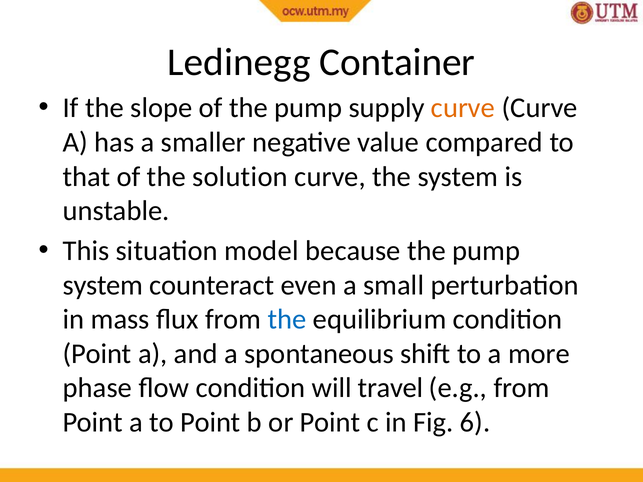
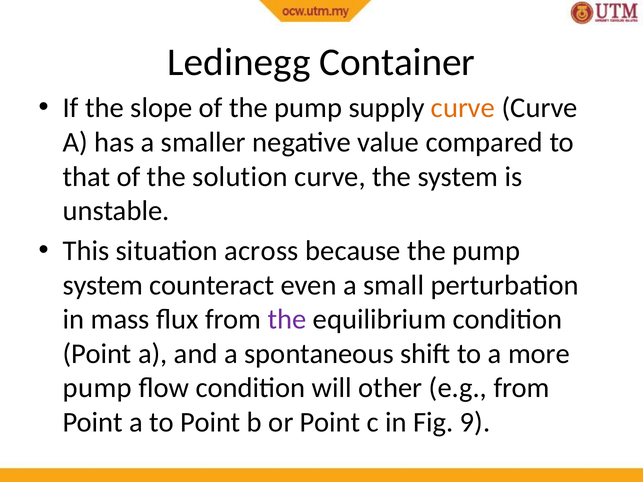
model: model -> across
the at (287, 320) colour: blue -> purple
phase at (97, 388): phase -> pump
travel: travel -> other
6: 6 -> 9
